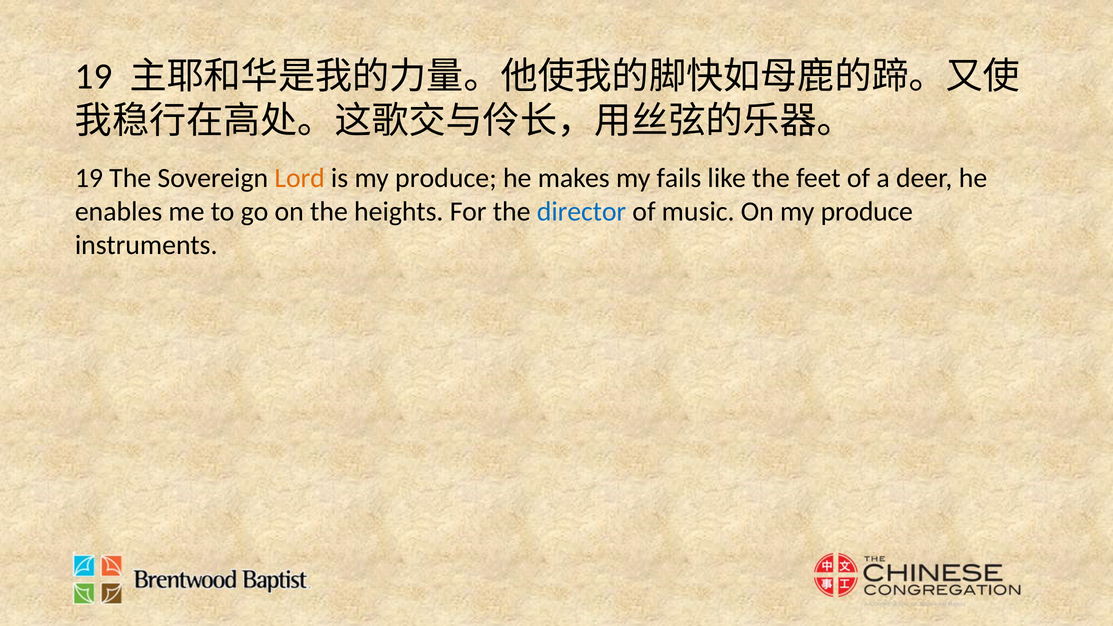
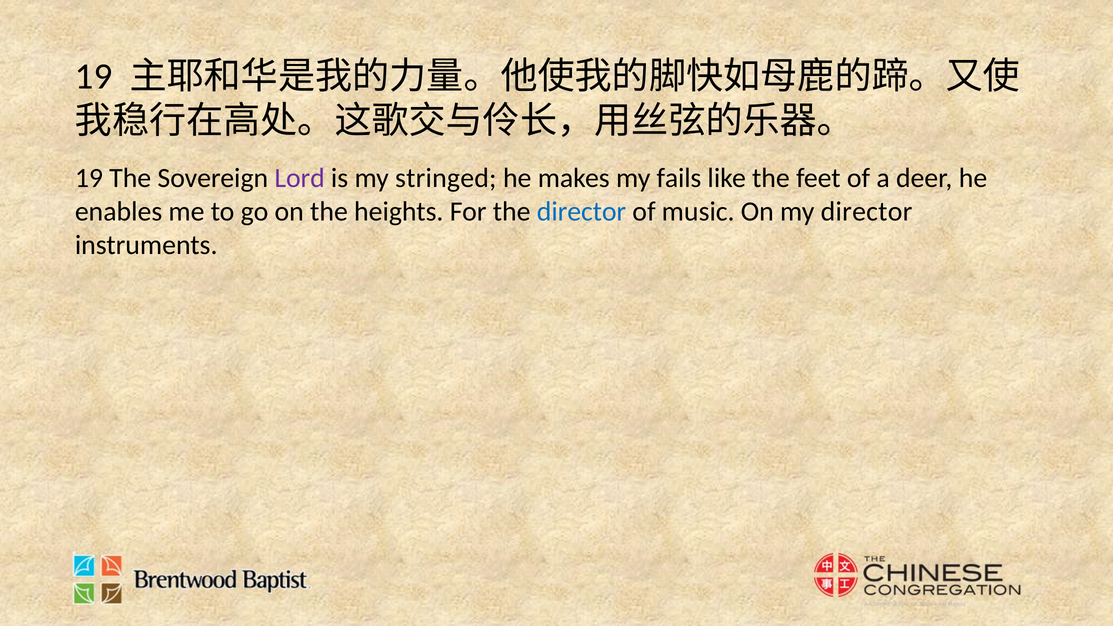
Lord colour: orange -> purple
is my produce: produce -> stringed
On my produce: produce -> director
